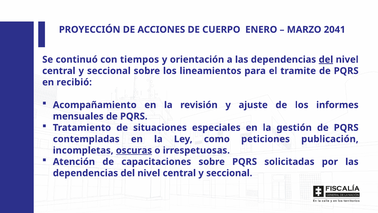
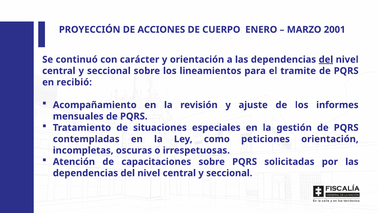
2041: 2041 -> 2001
tiempos: tiempos -> carácter
peticiones publicación: publicación -> orientación
oscuras underline: present -> none
